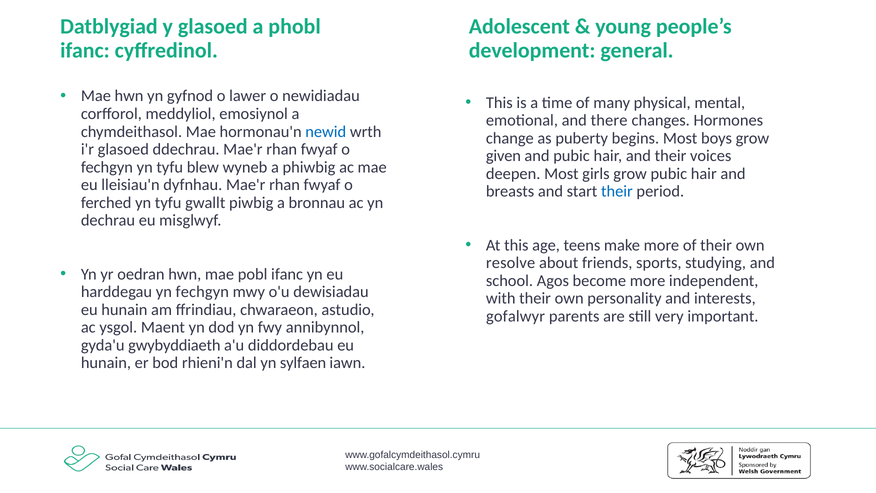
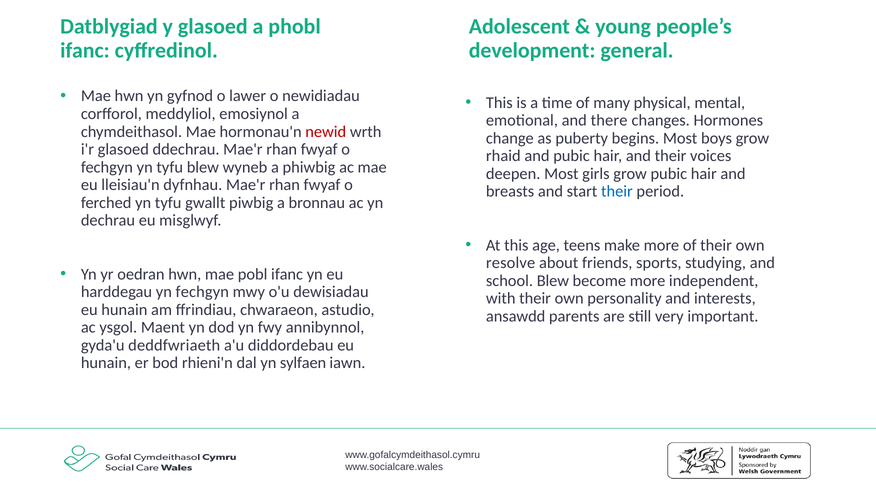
newid colour: blue -> red
given: given -> rhaid
school Agos: Agos -> Blew
gofalwyr: gofalwyr -> ansawdd
gwybyddiaeth: gwybyddiaeth -> deddfwriaeth
